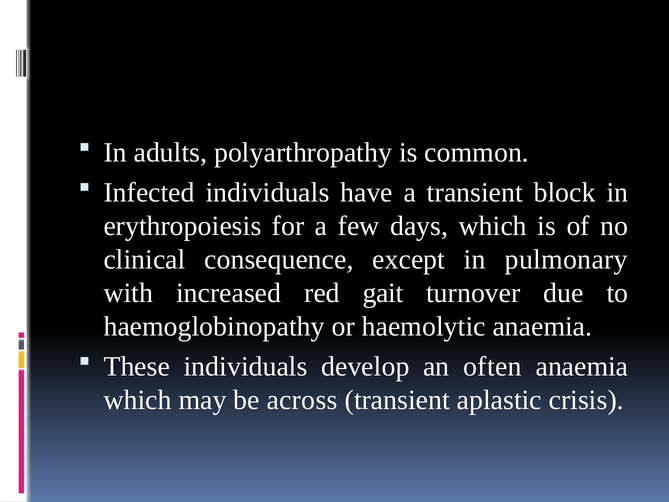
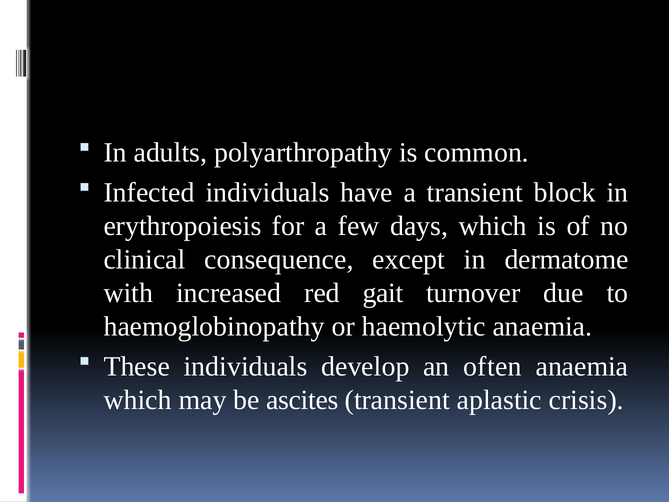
pulmonary: pulmonary -> dermatome
across: across -> ascites
